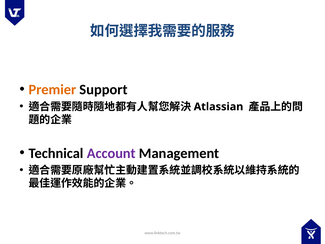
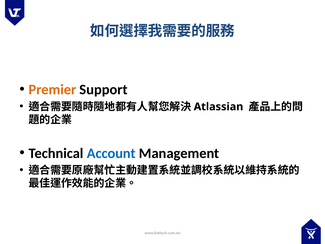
Account colour: purple -> blue
